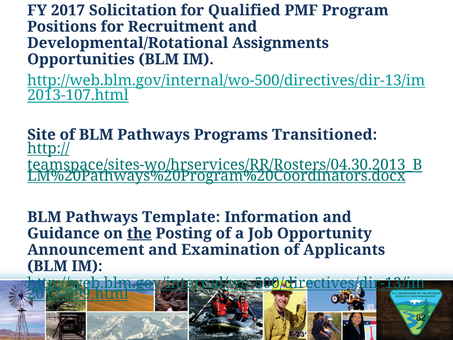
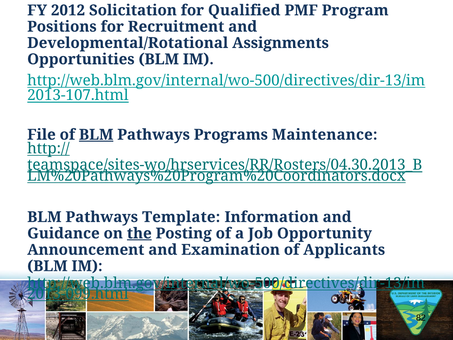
2017: 2017 -> 2012
Site: Site -> File
BLM at (96, 135) underline: none -> present
Transitioned: Transitioned -> Maintenance
